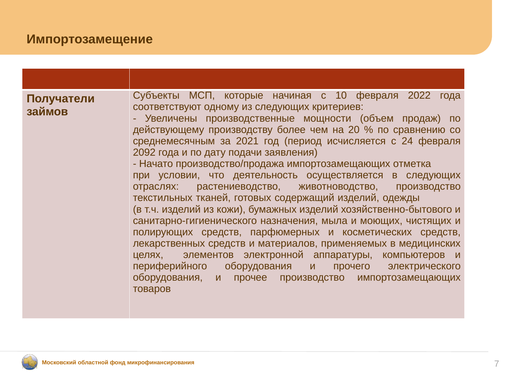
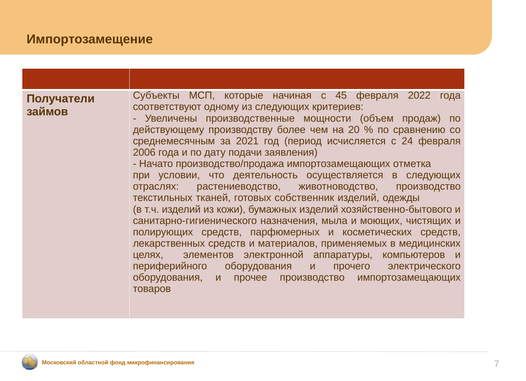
10: 10 -> 45
2092: 2092 -> 2006
содержащий: содержащий -> собственник
